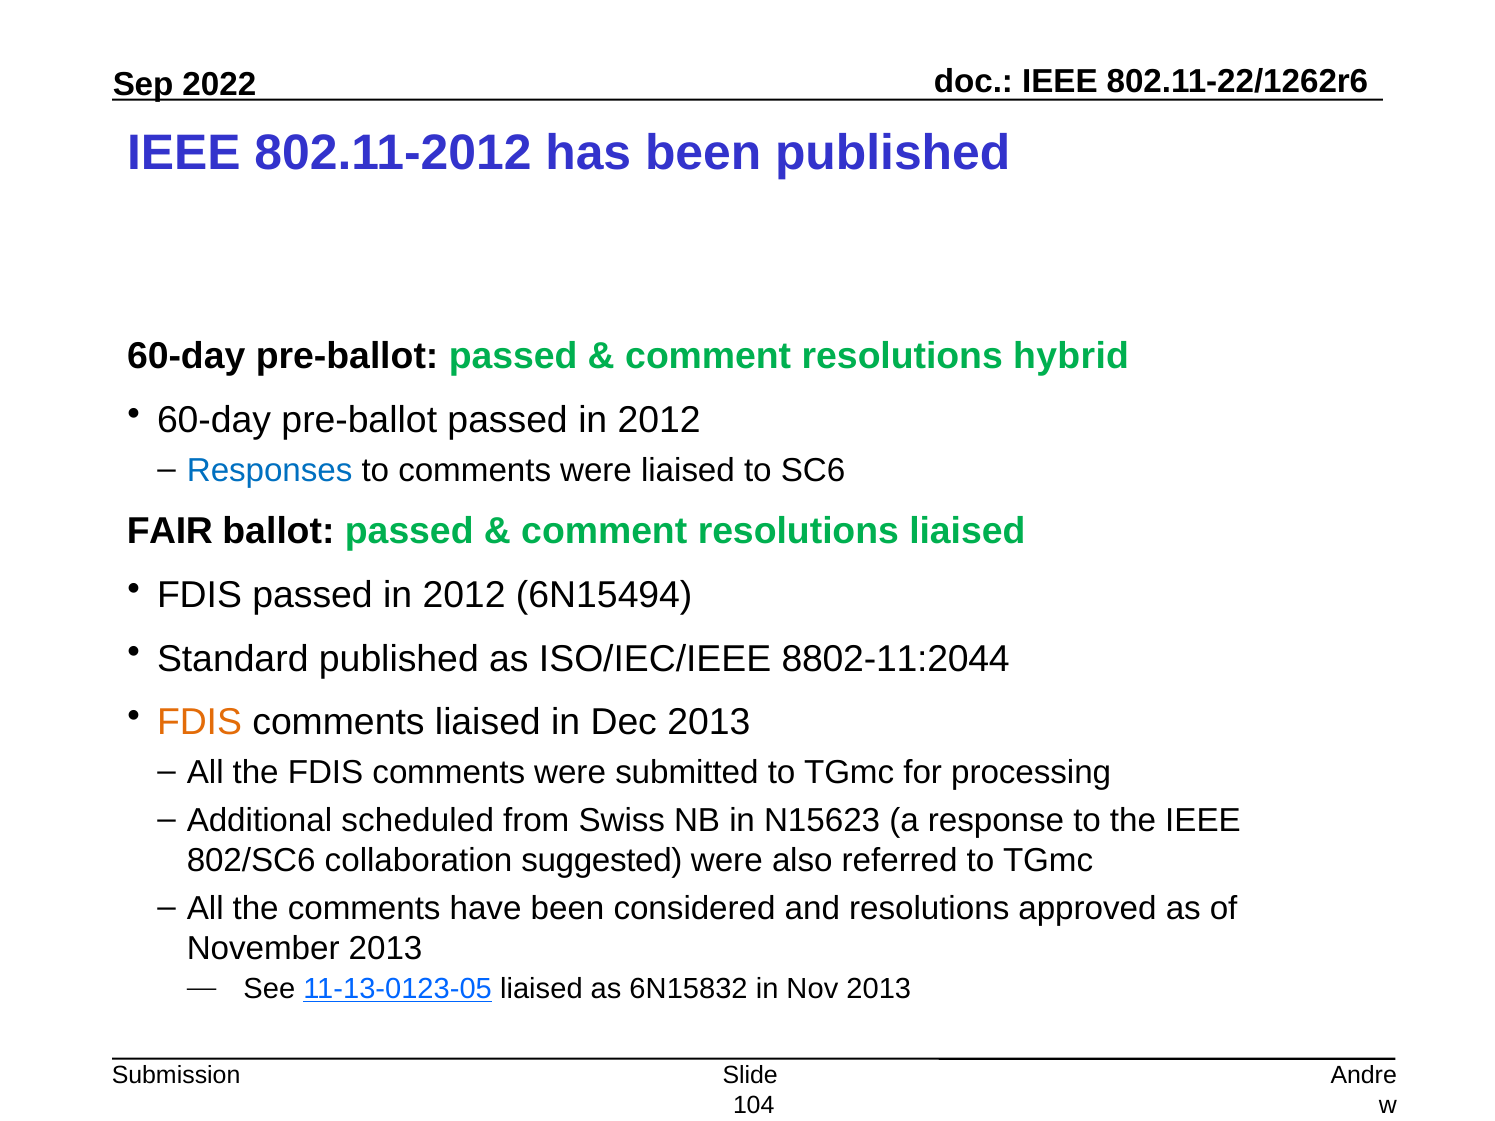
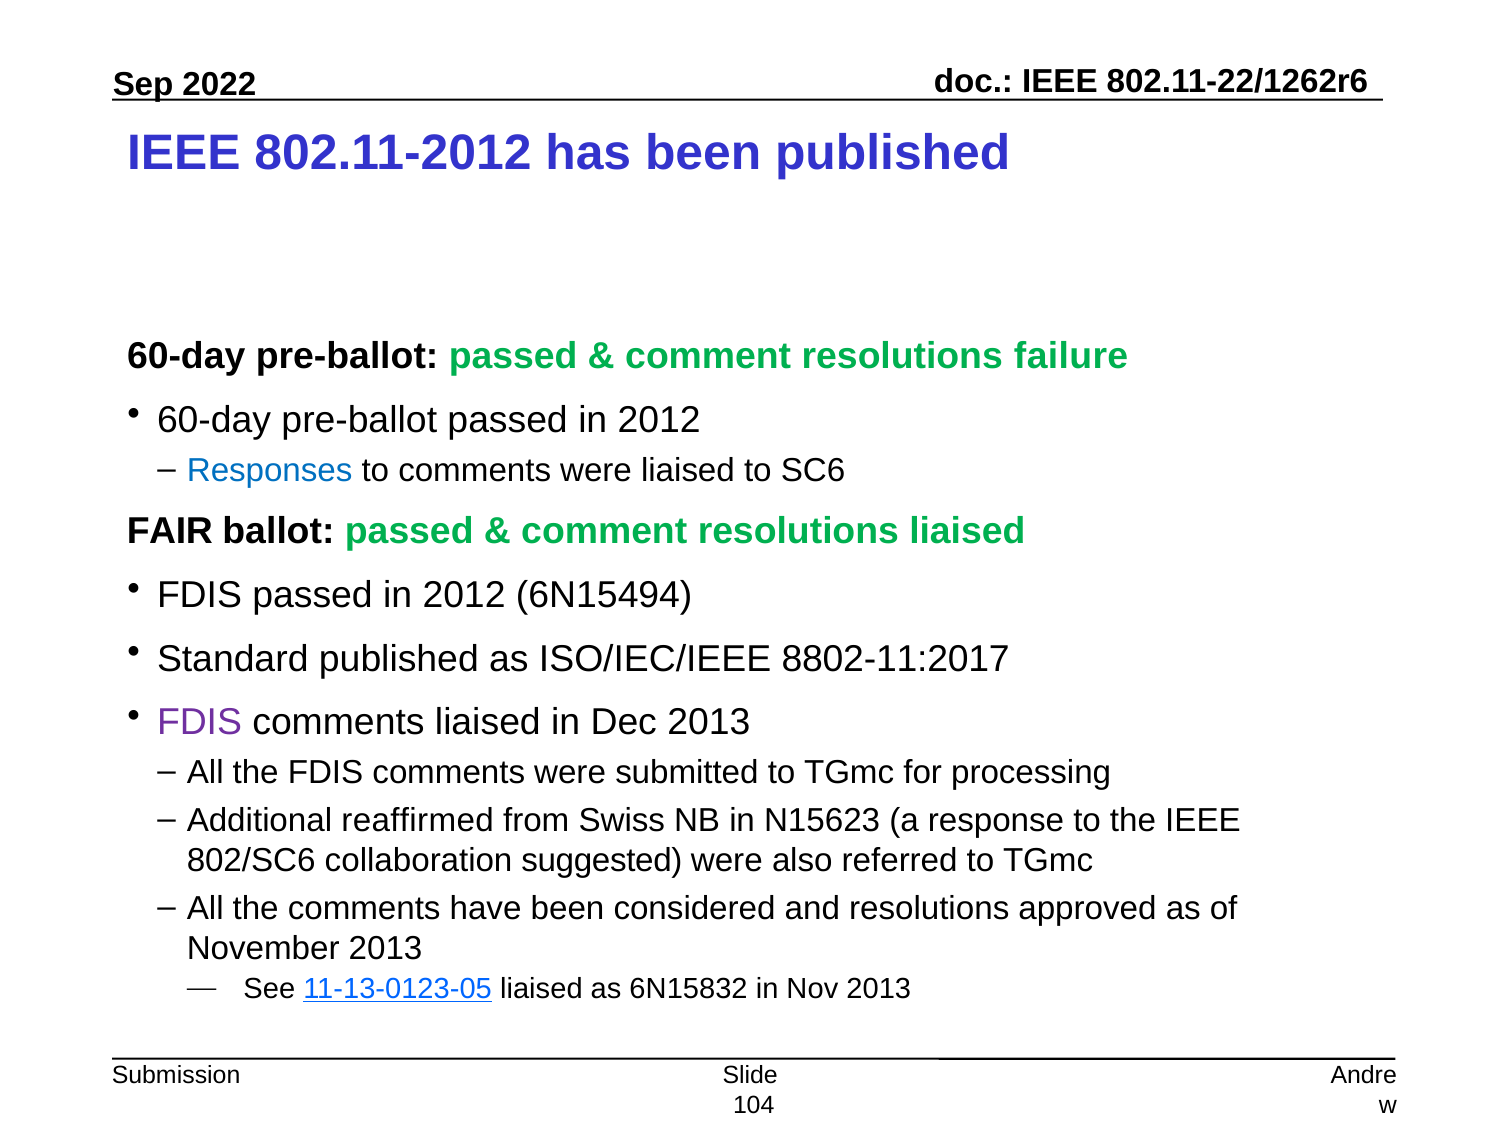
hybrid: hybrid -> failure
8802-11:2044: 8802-11:2044 -> 8802-11:2017
FDIS at (199, 722) colour: orange -> purple
scheduled: scheduled -> reaffirmed
